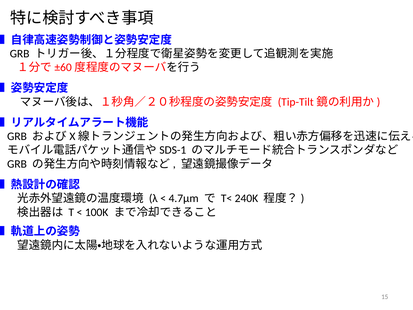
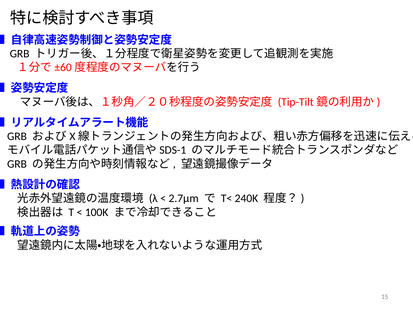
4.7μm: 4.7μm -> 2.7μm
